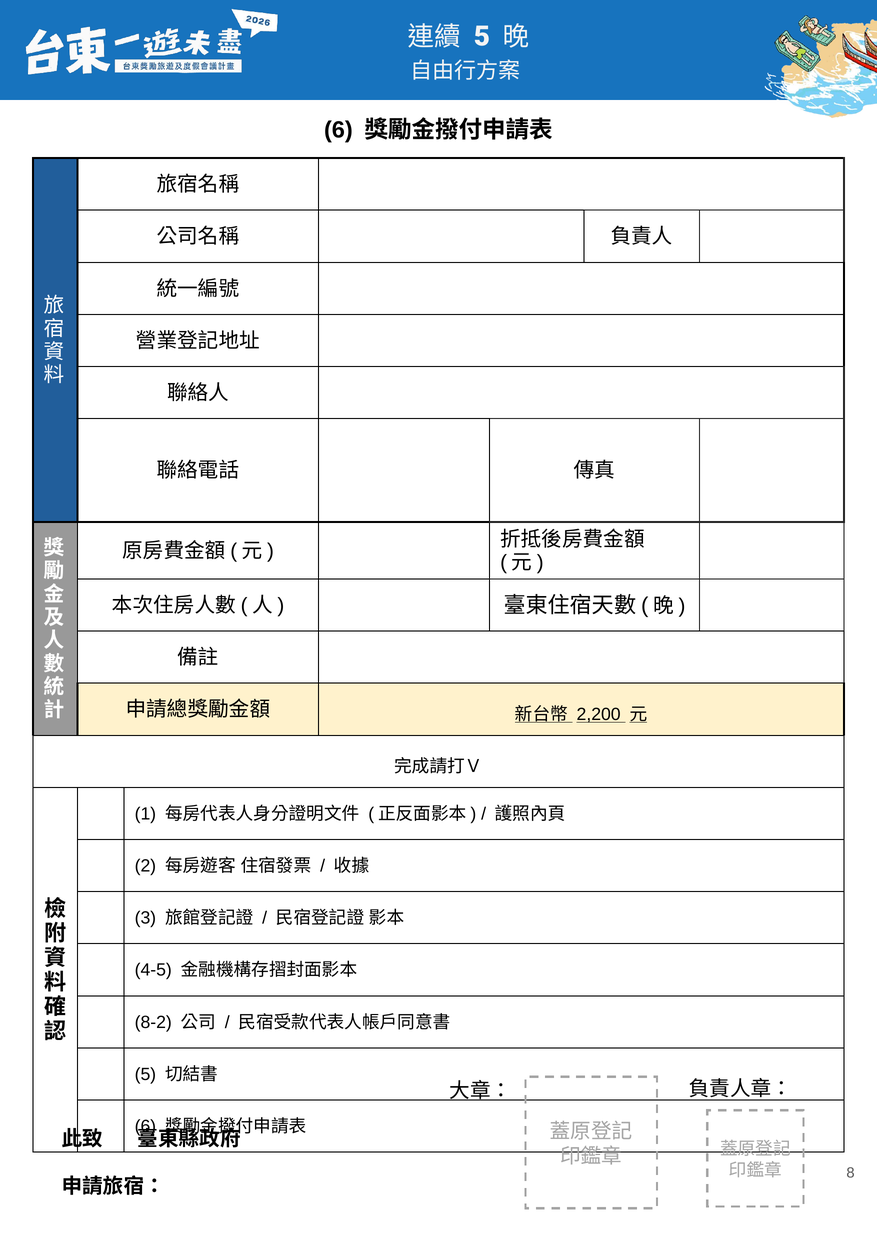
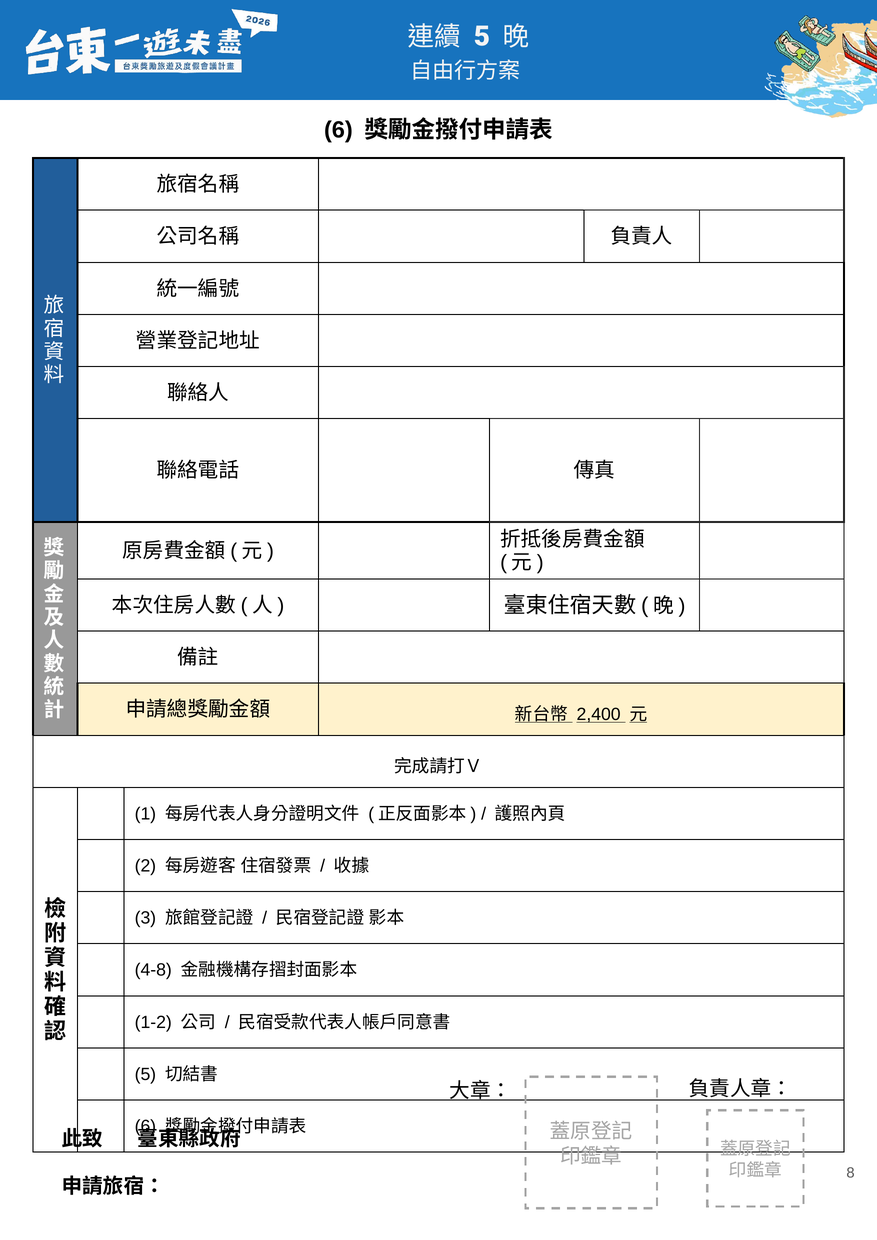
2,200: 2,200 -> 2,400
4-5: 4-5 -> 4-8
8-2: 8-2 -> 1-2
